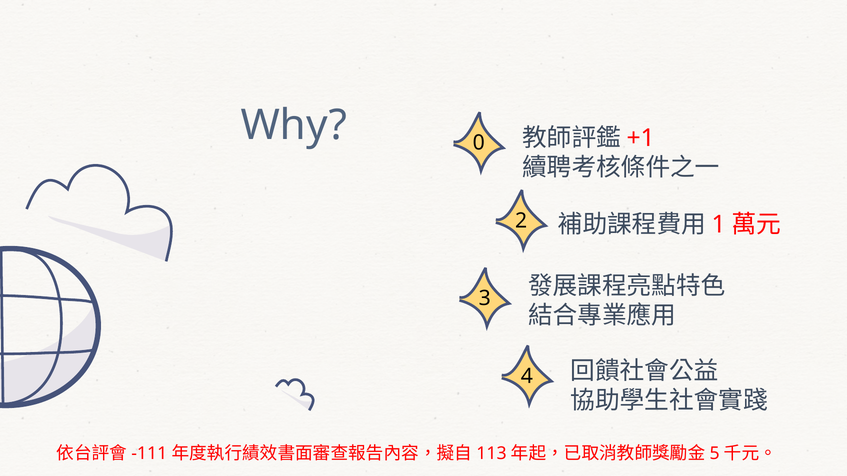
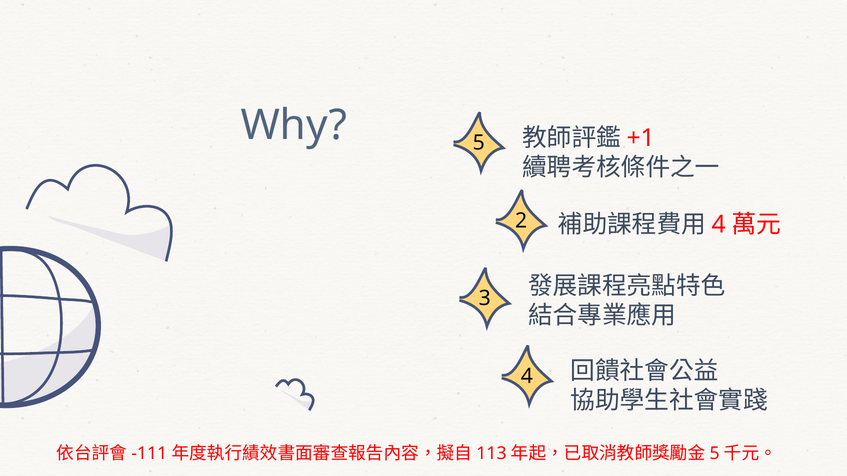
Why 0: 0 -> 5
1 at (719, 225): 1 -> 4
